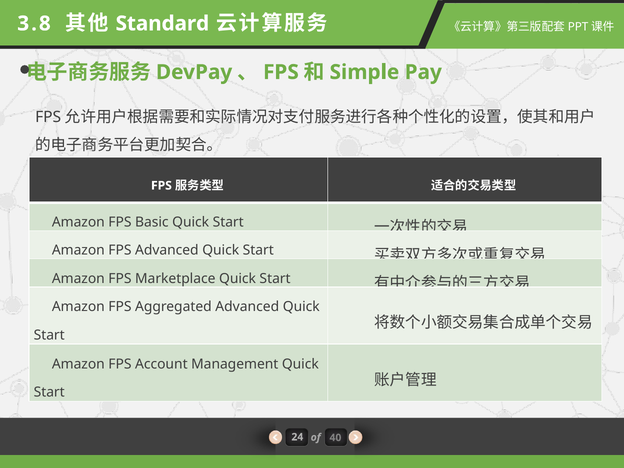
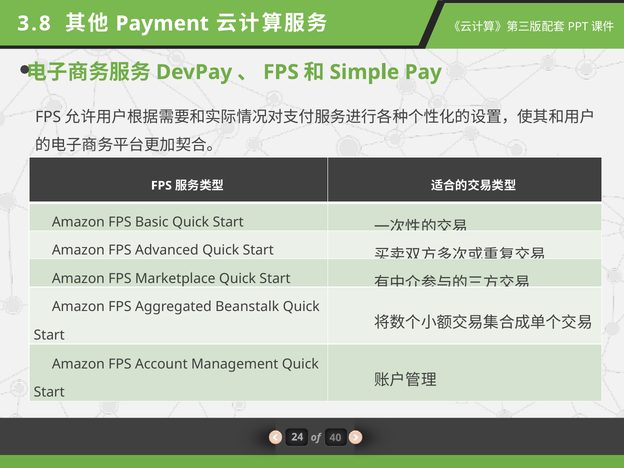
Standard: Standard -> Payment
Aggregated Advanced: Advanced -> Beanstalk
